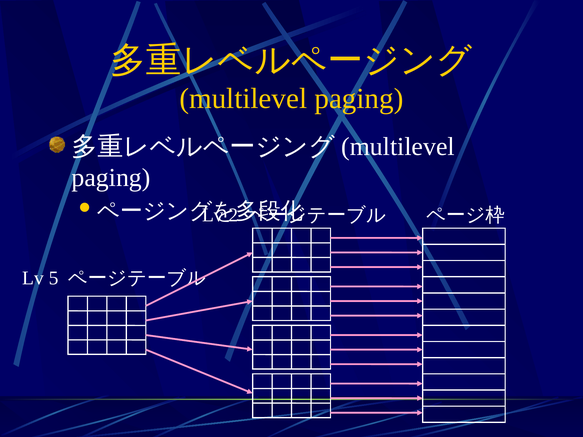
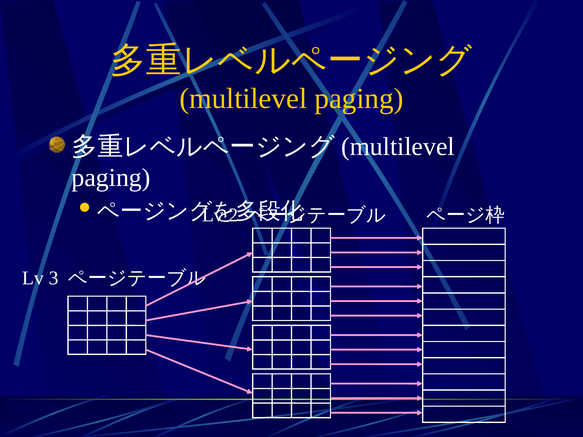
5: 5 -> 3
